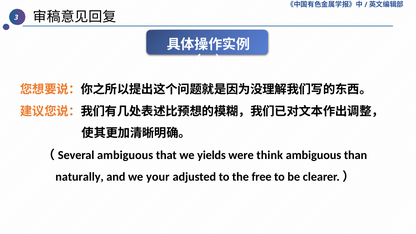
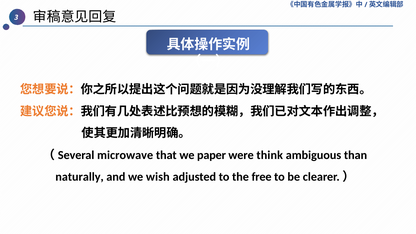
（Several ambiguous: ambiguous -> microwave
yields: yields -> paper
your: your -> wish
